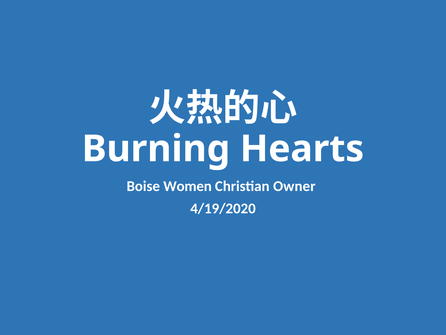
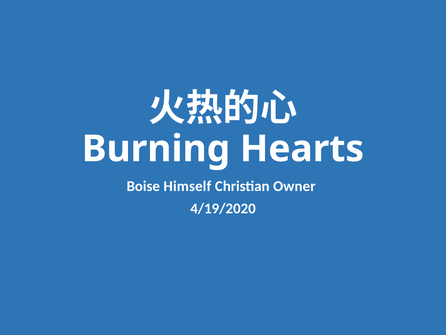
Women: Women -> Himself
